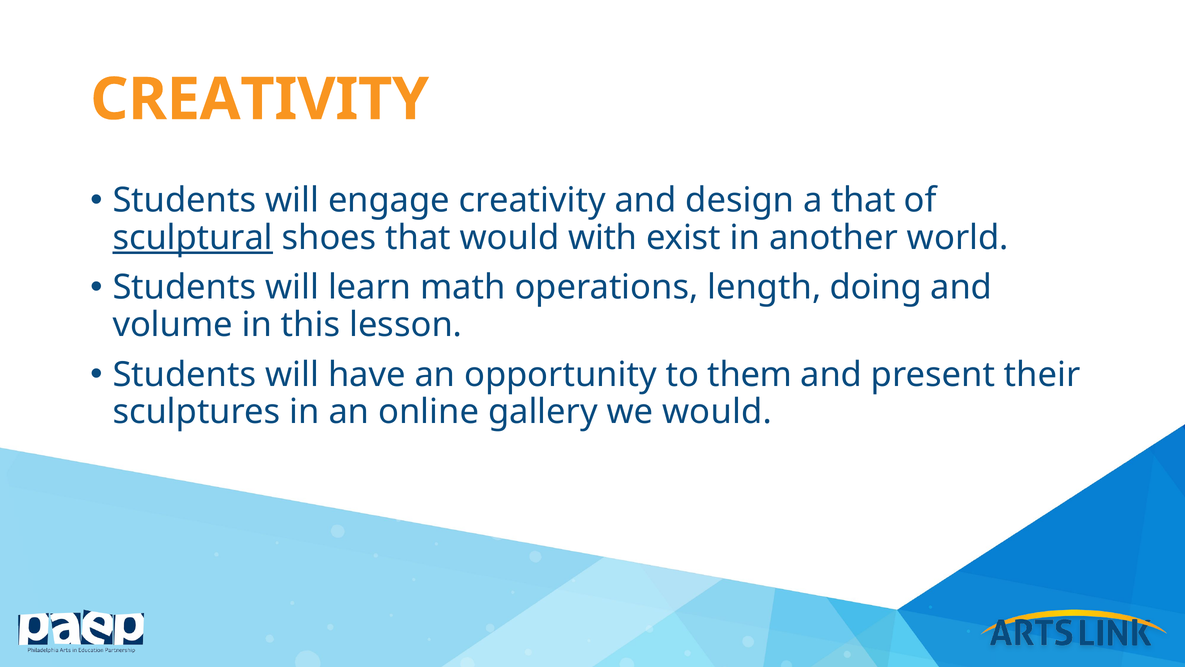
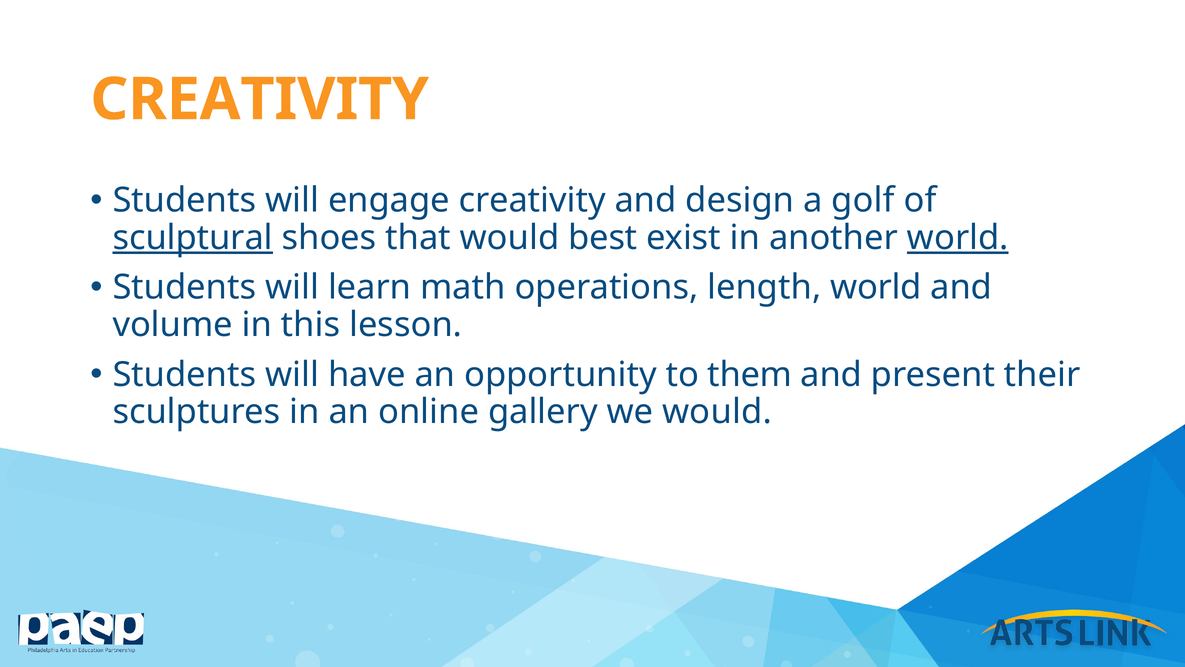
a that: that -> golf
with: with -> best
world at (958, 238) underline: none -> present
length doing: doing -> world
